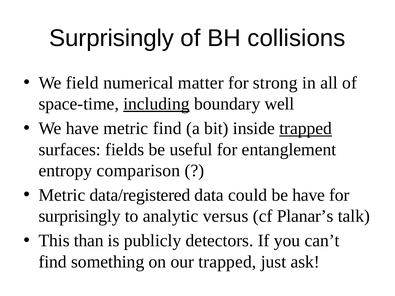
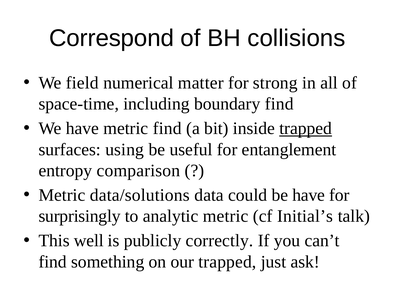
Surprisingly at (112, 38): Surprisingly -> Correspond
including underline: present -> none
boundary well: well -> find
fields: fields -> using
data/registered: data/registered -> data/solutions
analytic versus: versus -> metric
Planar’s: Planar’s -> Initial’s
than: than -> well
detectors: detectors -> correctly
